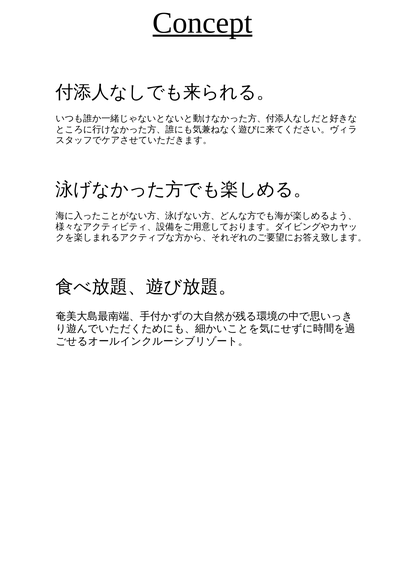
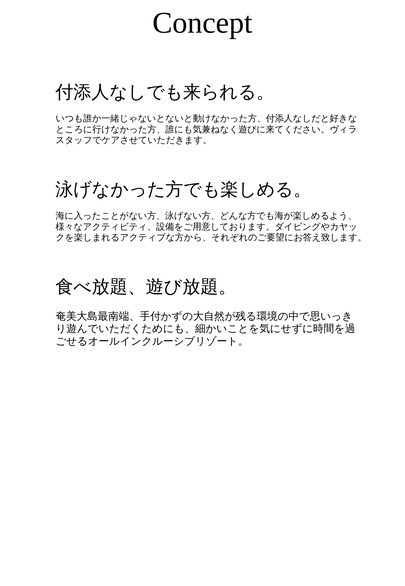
Concept underline: present -> none
